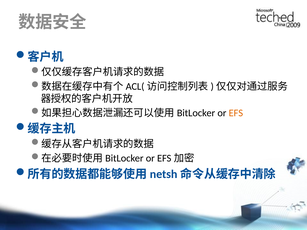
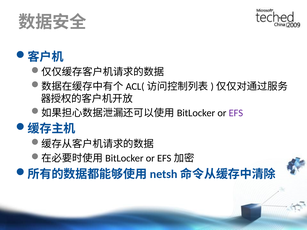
EFS colour: orange -> purple
